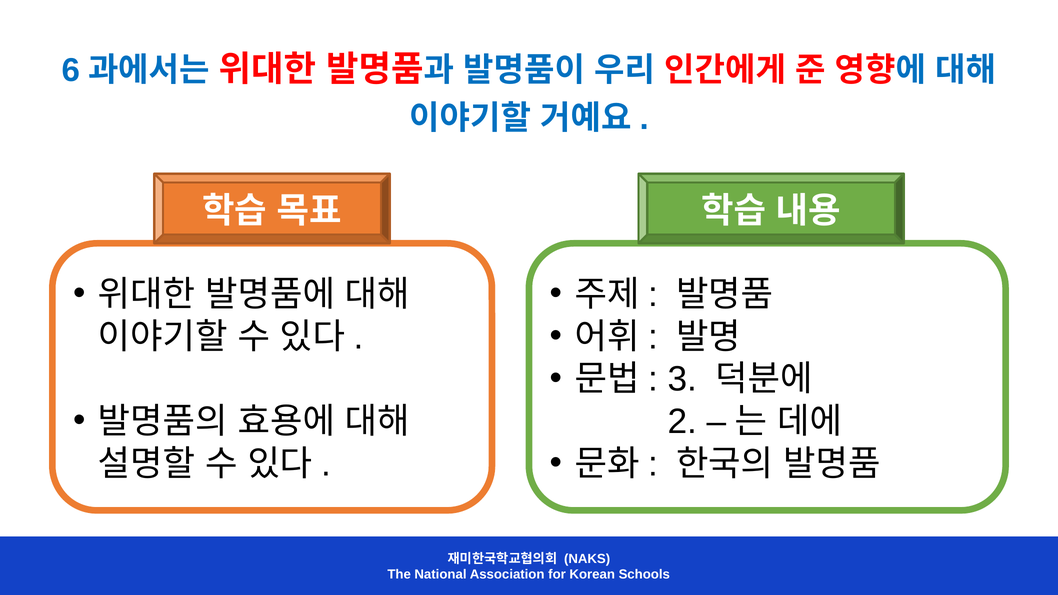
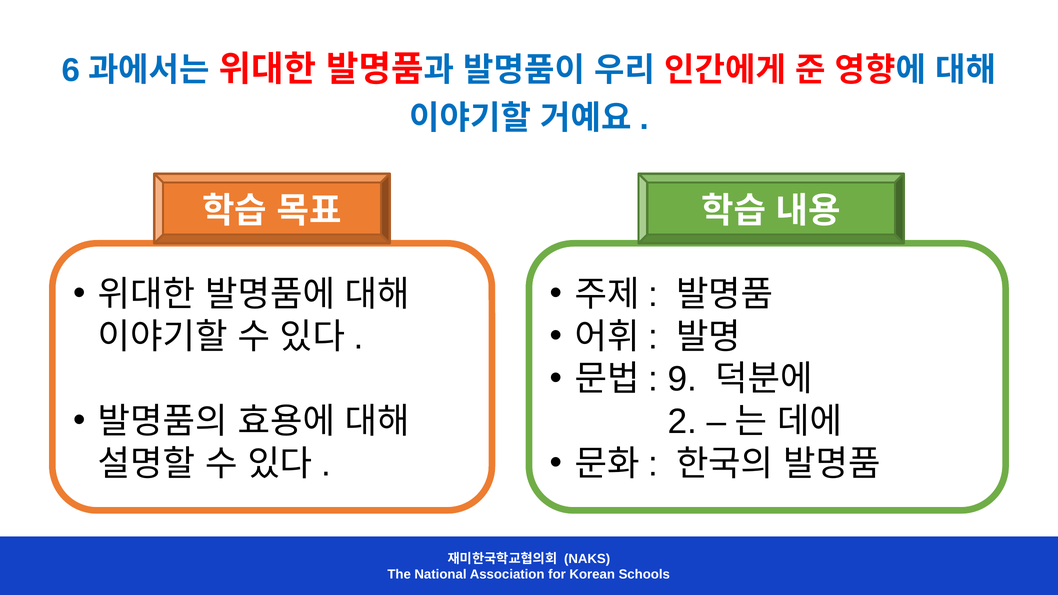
3: 3 -> 9
